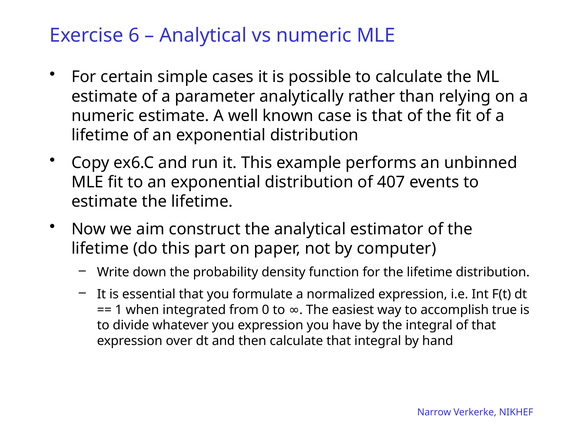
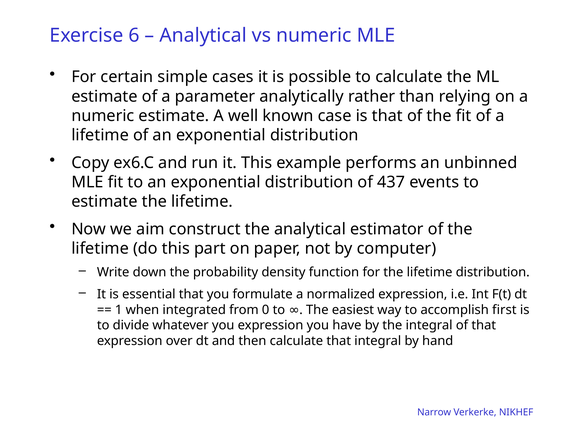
407: 407 -> 437
true: true -> first
